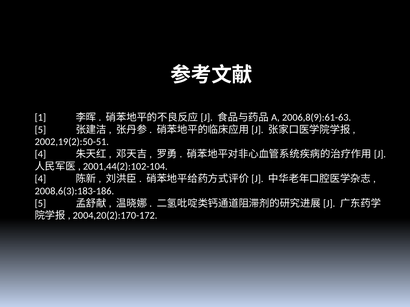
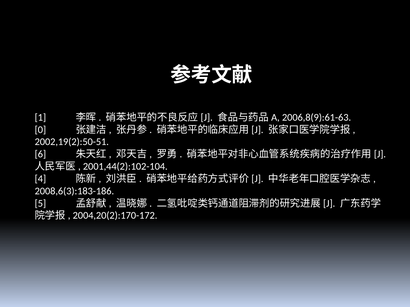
5 at (40, 130): 5 -> 0
4 at (40, 154): 4 -> 6
